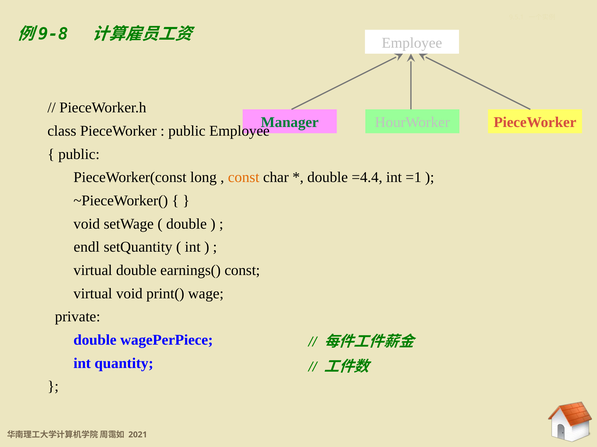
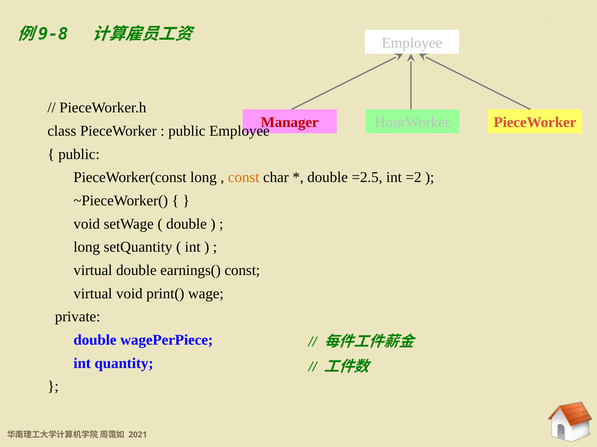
Manager colour: green -> red
=4.4: =4.4 -> =2.5
=1: =1 -> =2
endl at (87, 247): endl -> long
